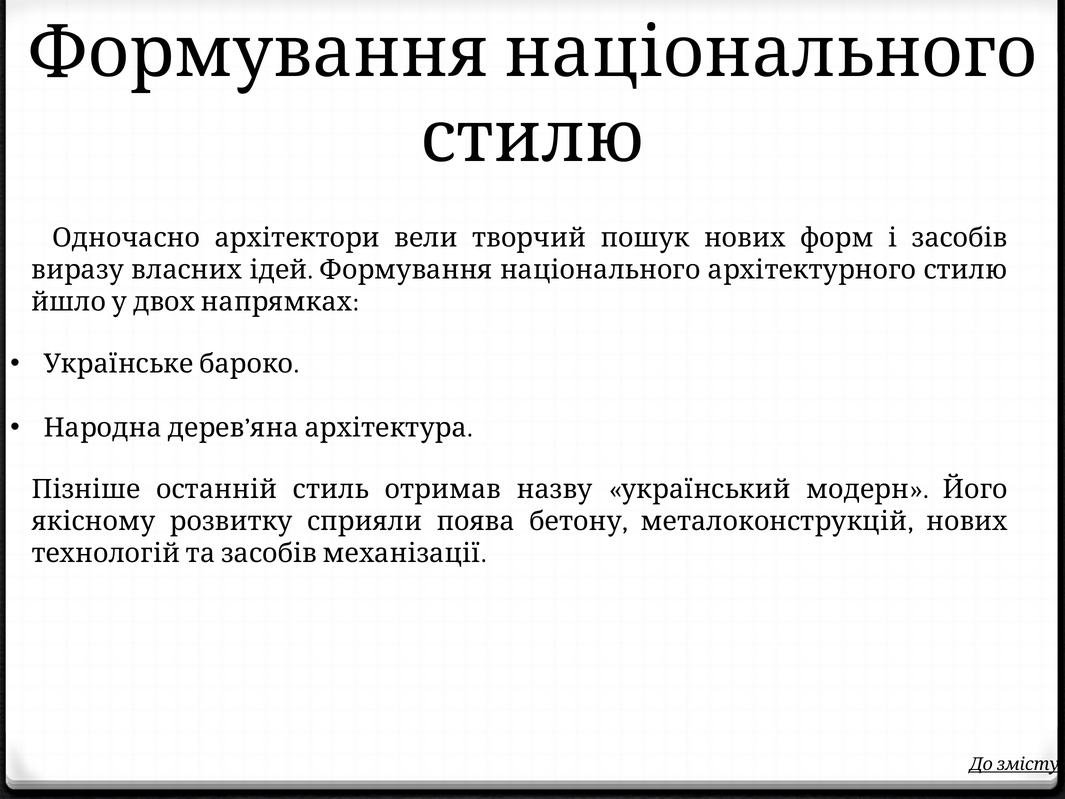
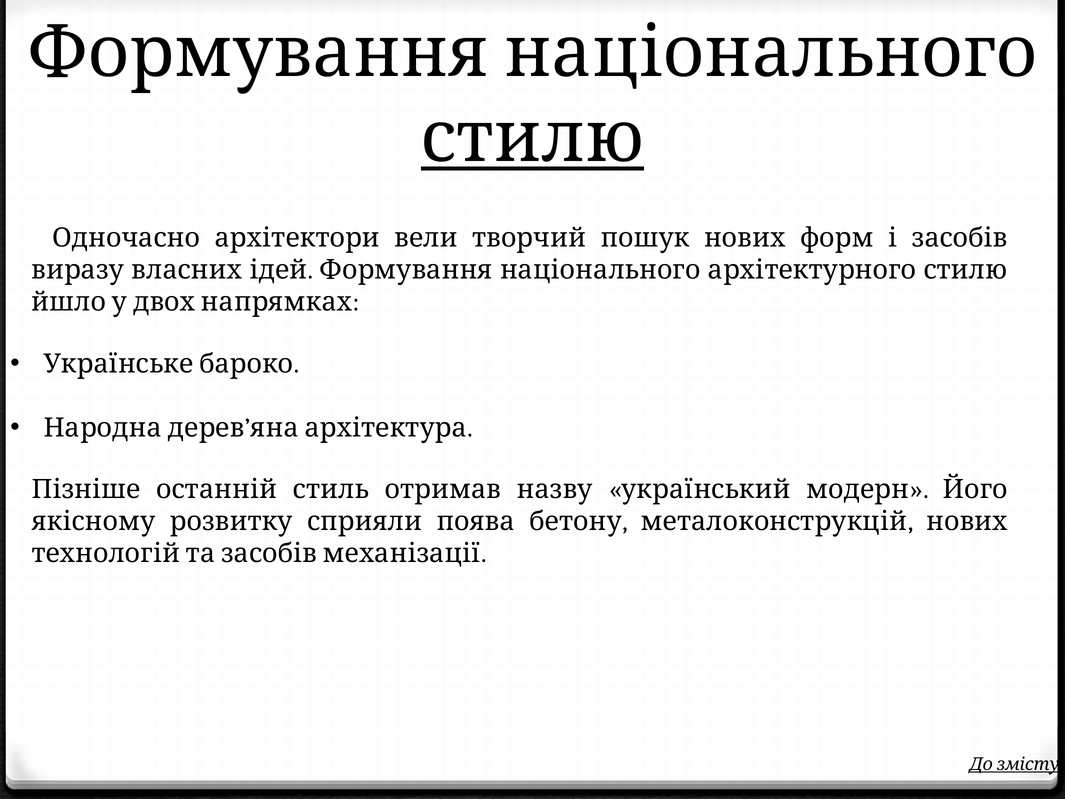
стилю at (532, 138) underline: none -> present
